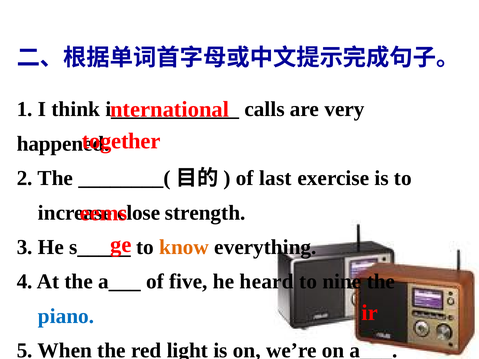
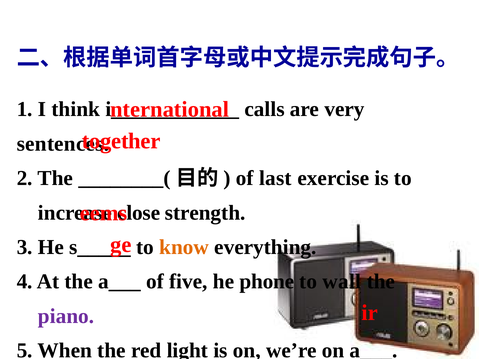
happened: happened -> sentences
heard: heard -> phone
nine: nine -> wall
piano colour: blue -> purple
